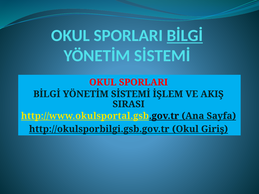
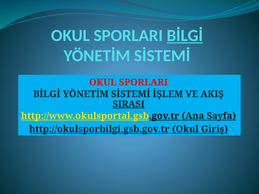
SIRASI underline: none -> present
